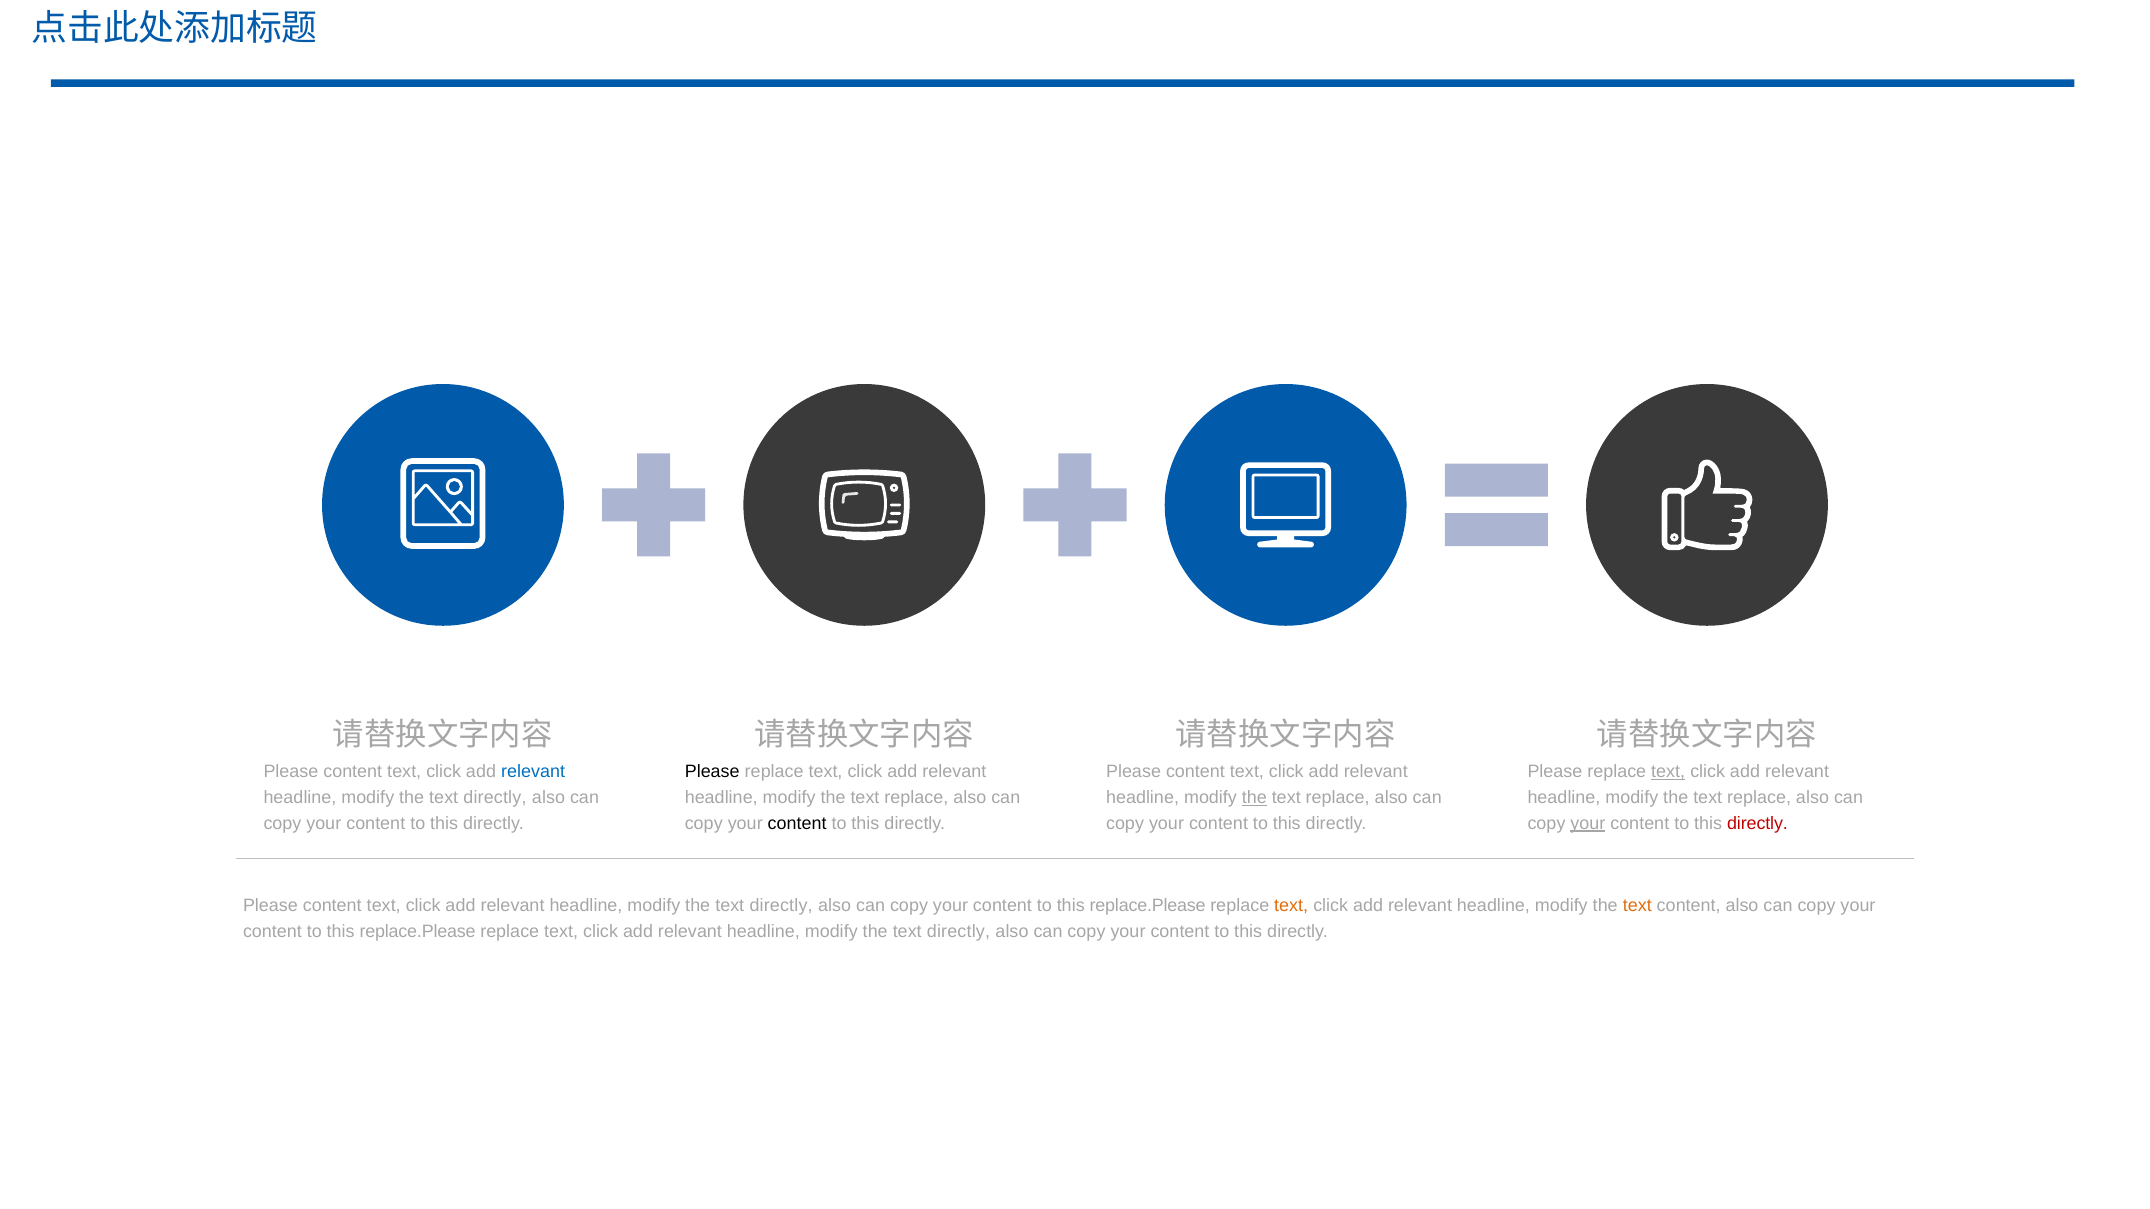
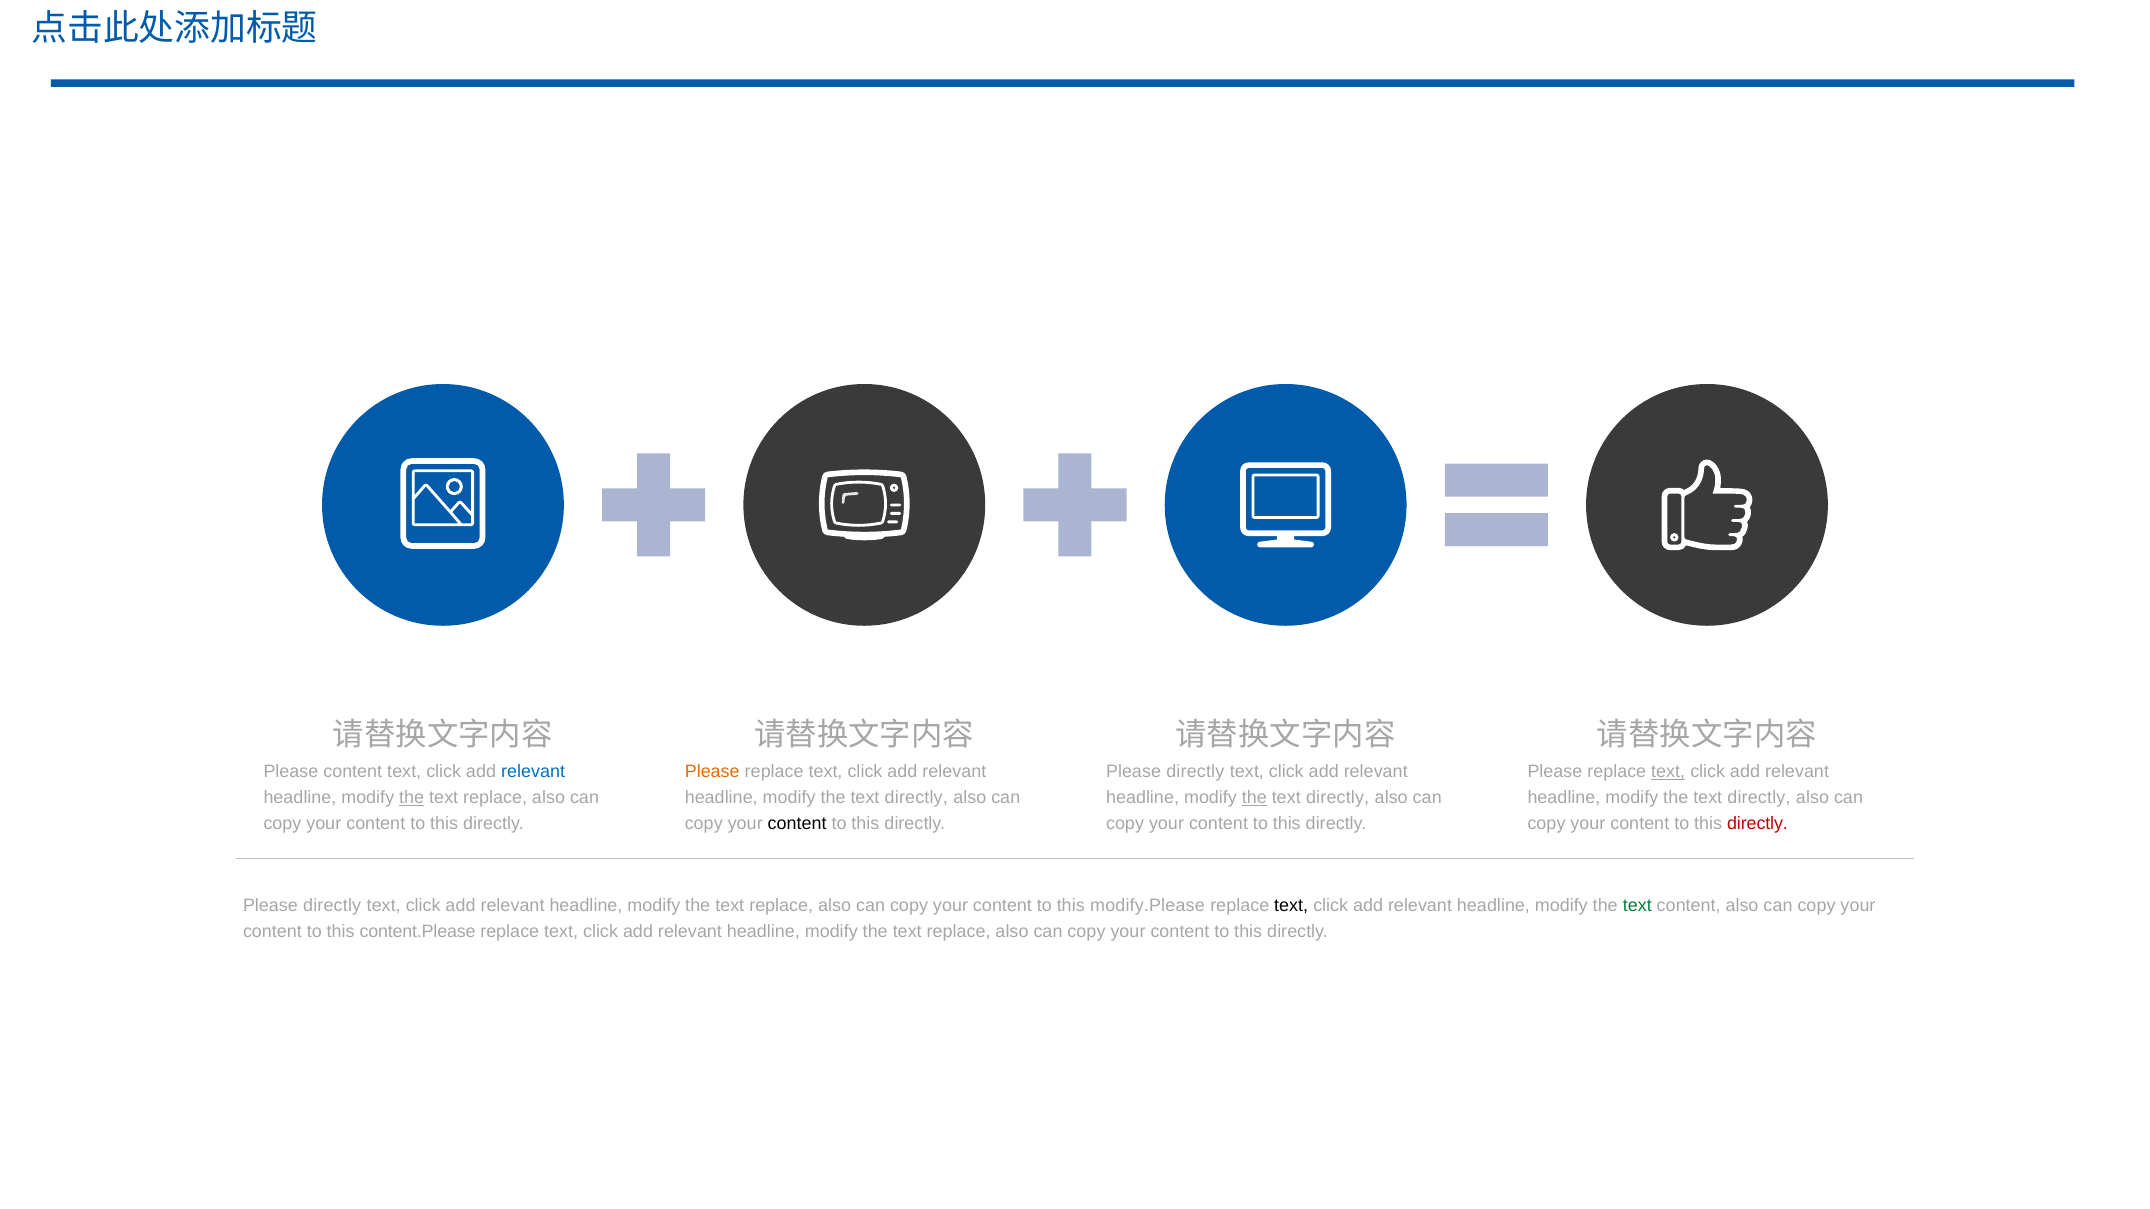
Please at (712, 772) colour: black -> orange
content at (1195, 772): content -> directly
the at (412, 798) underline: none -> present
directly at (495, 798): directly -> replace
replace at (916, 798): replace -> directly
replace at (1338, 798): replace -> directly
replace at (1759, 798): replace -> directly
your at (1588, 824) underline: present -> none
content at (332, 906): content -> directly
directly at (781, 906): directly -> replace
replace.Please at (1148, 906): replace.Please -> modify.Please
text at (1291, 906) colour: orange -> black
text at (1637, 906) colour: orange -> green
replace.Please at (418, 932): replace.Please -> content.Please
directly at (958, 932): directly -> replace
